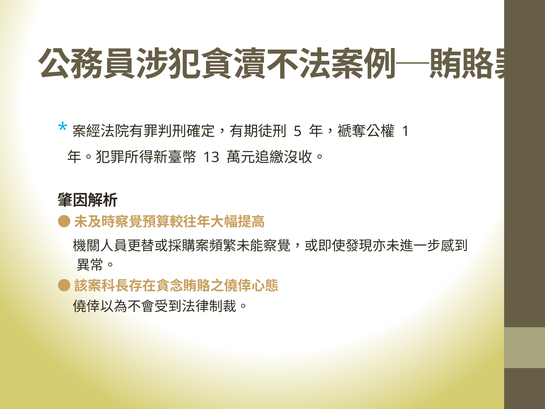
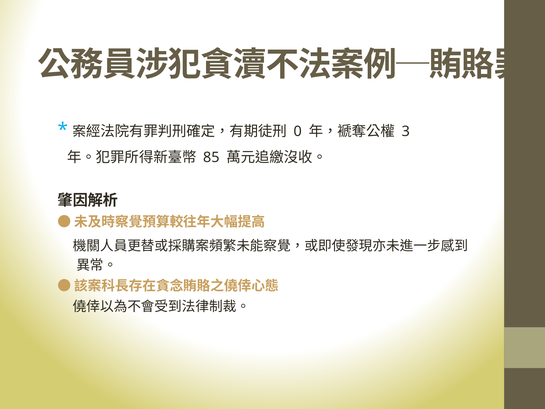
5: 5 -> 0
1: 1 -> 3
13: 13 -> 85
